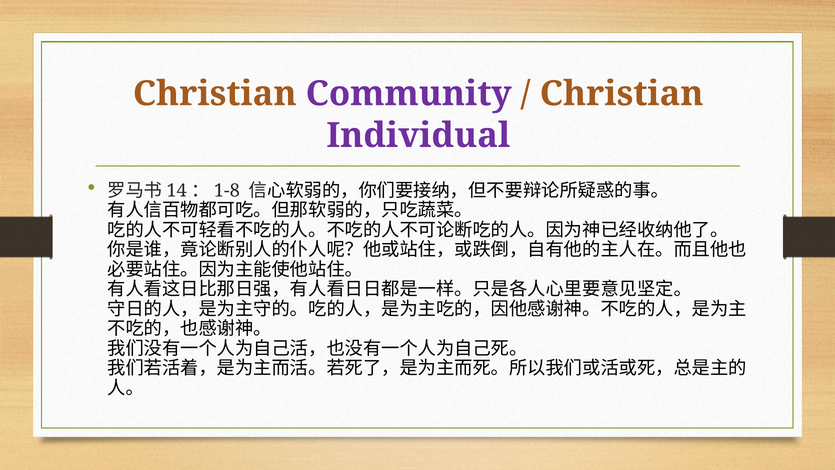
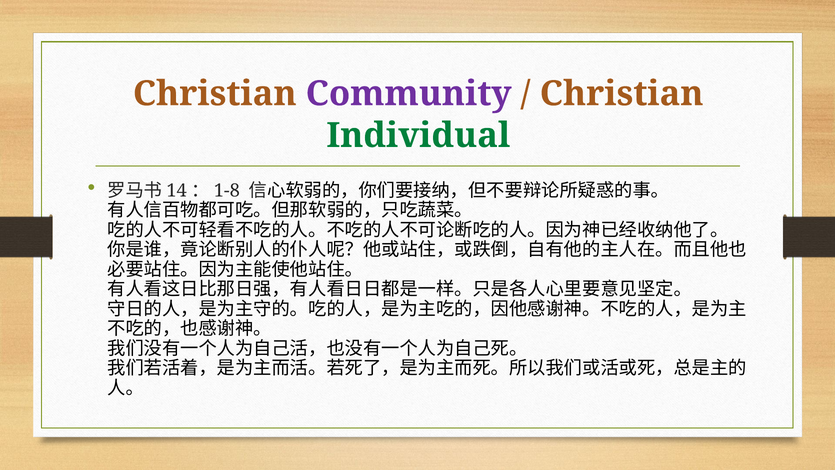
Individual colour: purple -> green
